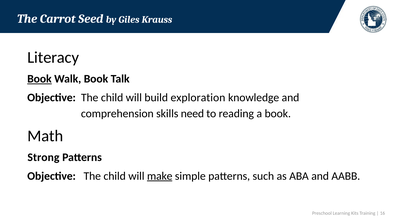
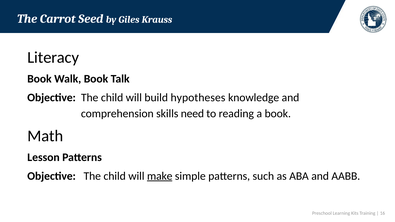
Book at (39, 79) underline: present -> none
exploration: exploration -> hypotheses
Strong: Strong -> Lesson
